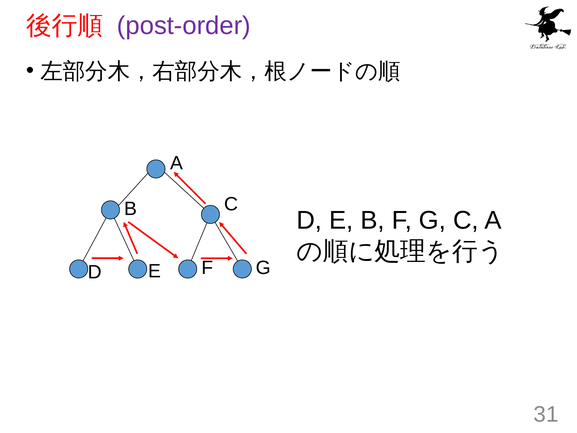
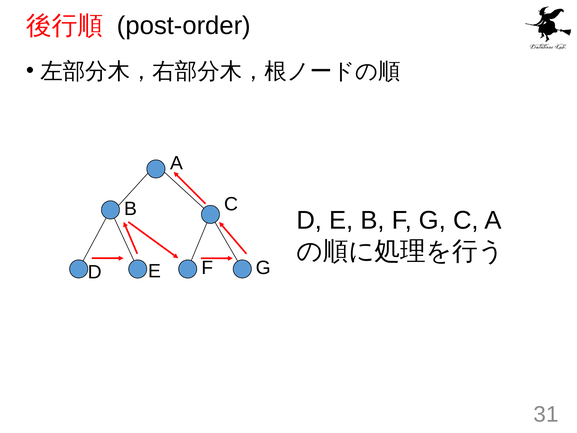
post-order colour: purple -> black
